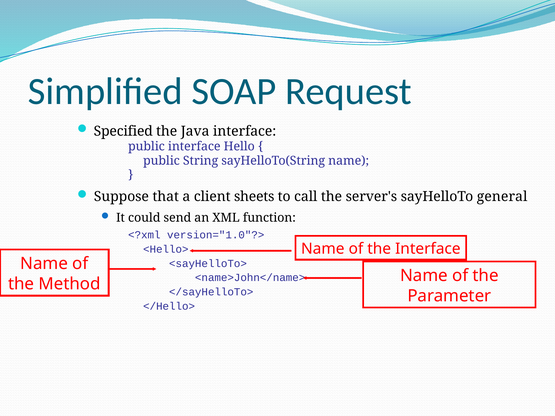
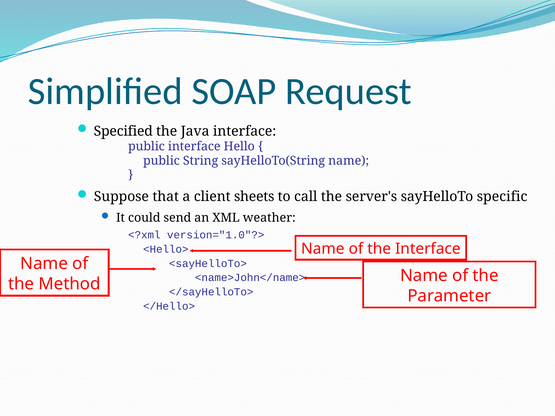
general: general -> specific
function: function -> weather
